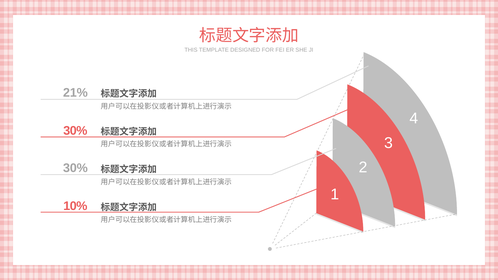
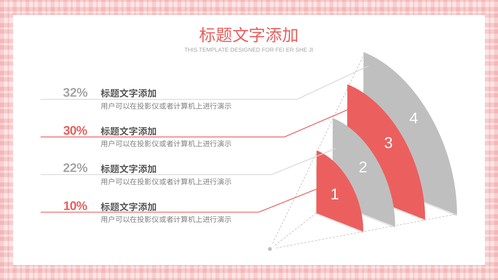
21%: 21% -> 32%
30% at (75, 168): 30% -> 22%
